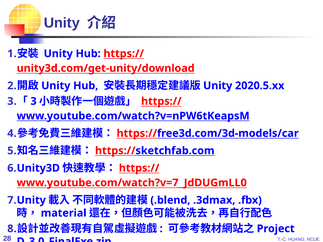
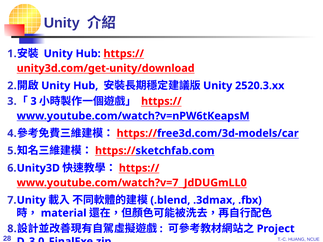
2020.5.xx: 2020.5.xx -> 2520.3.xx
